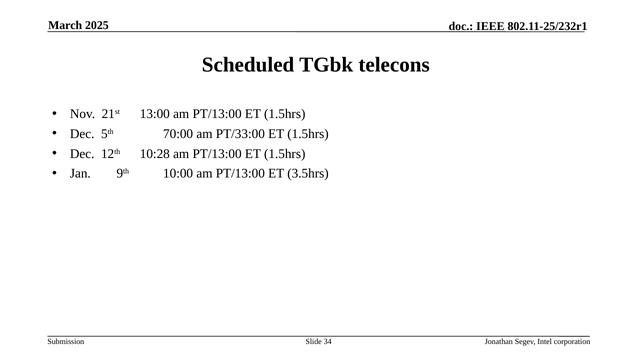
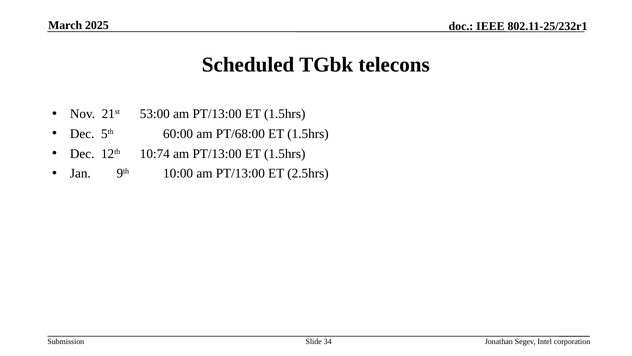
13:00: 13:00 -> 53:00
70:00: 70:00 -> 60:00
PT/33:00: PT/33:00 -> PT/68:00
10:28: 10:28 -> 10:74
3.5hrs: 3.5hrs -> 2.5hrs
